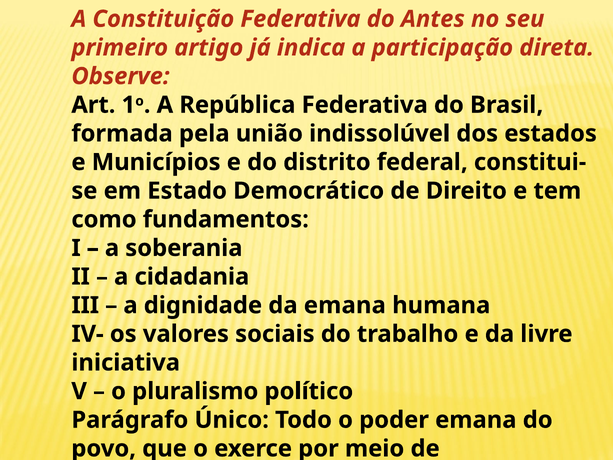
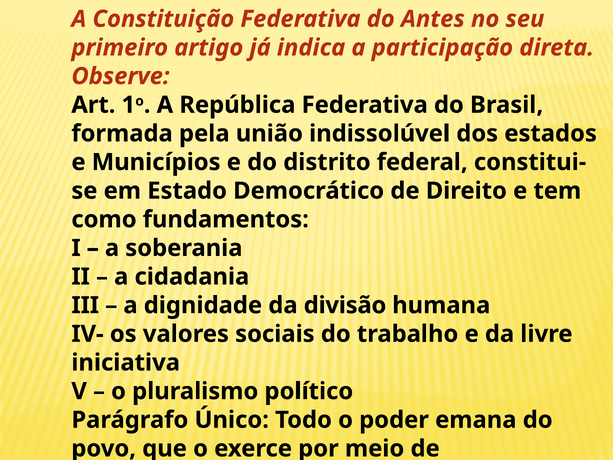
da emana: emana -> divisão
